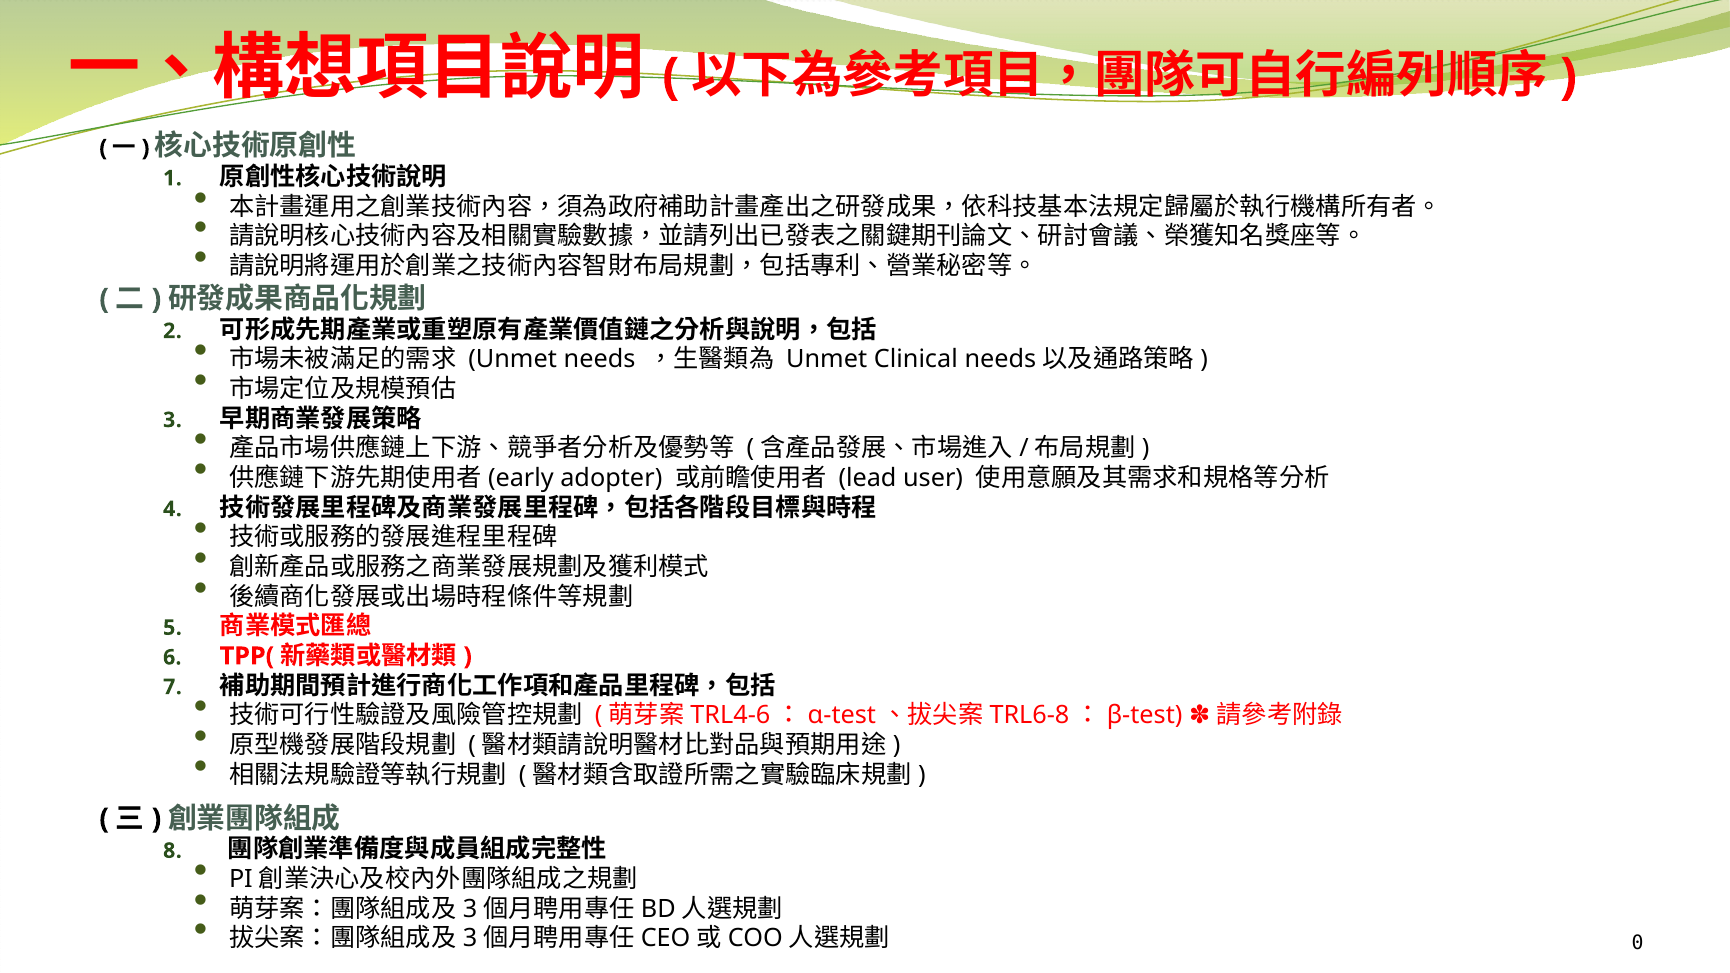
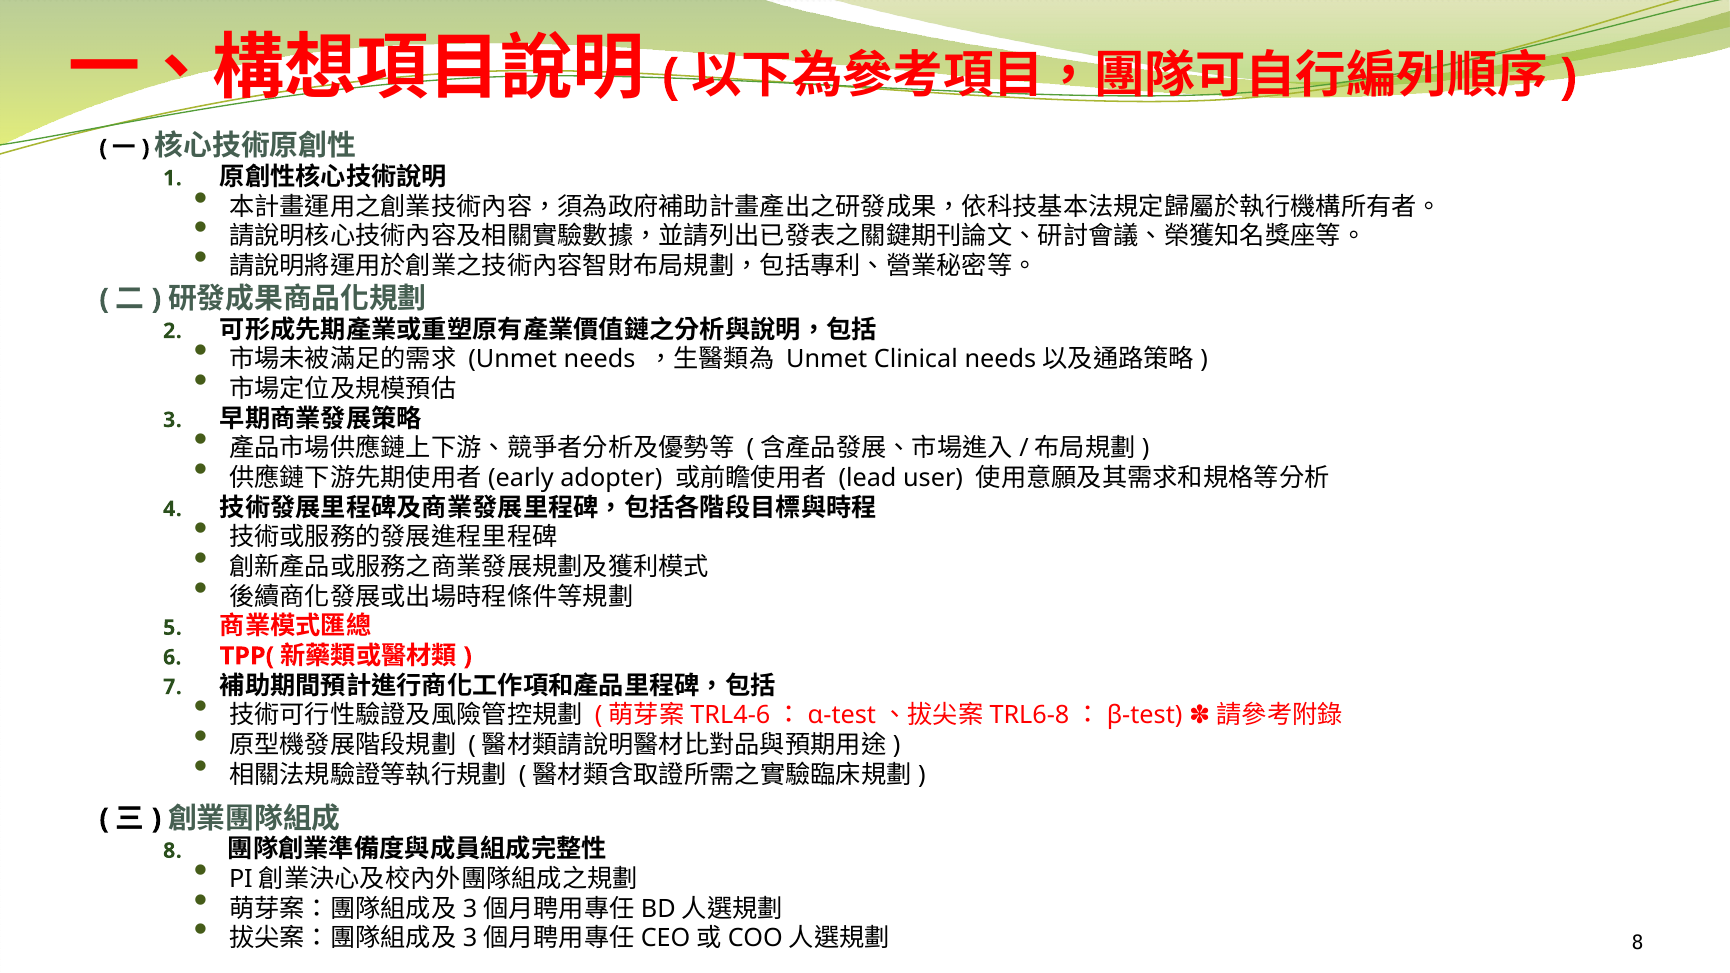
0 at (1638, 943): 0 -> 8
